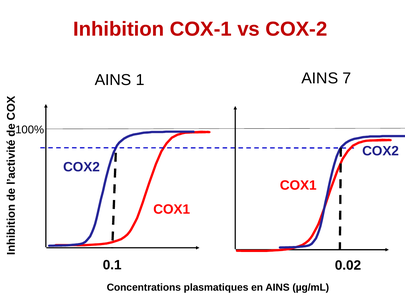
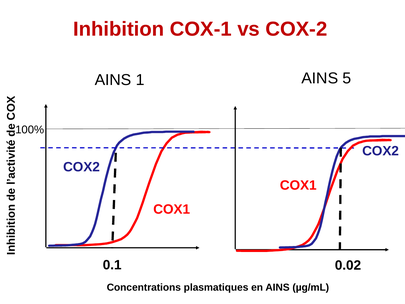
7: 7 -> 5
